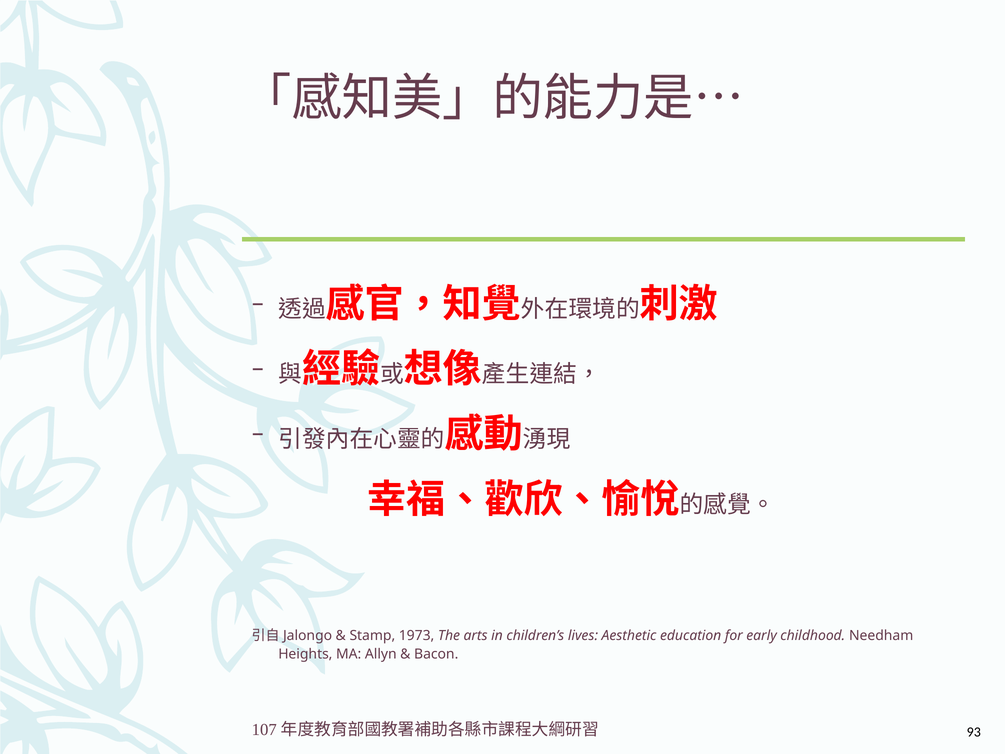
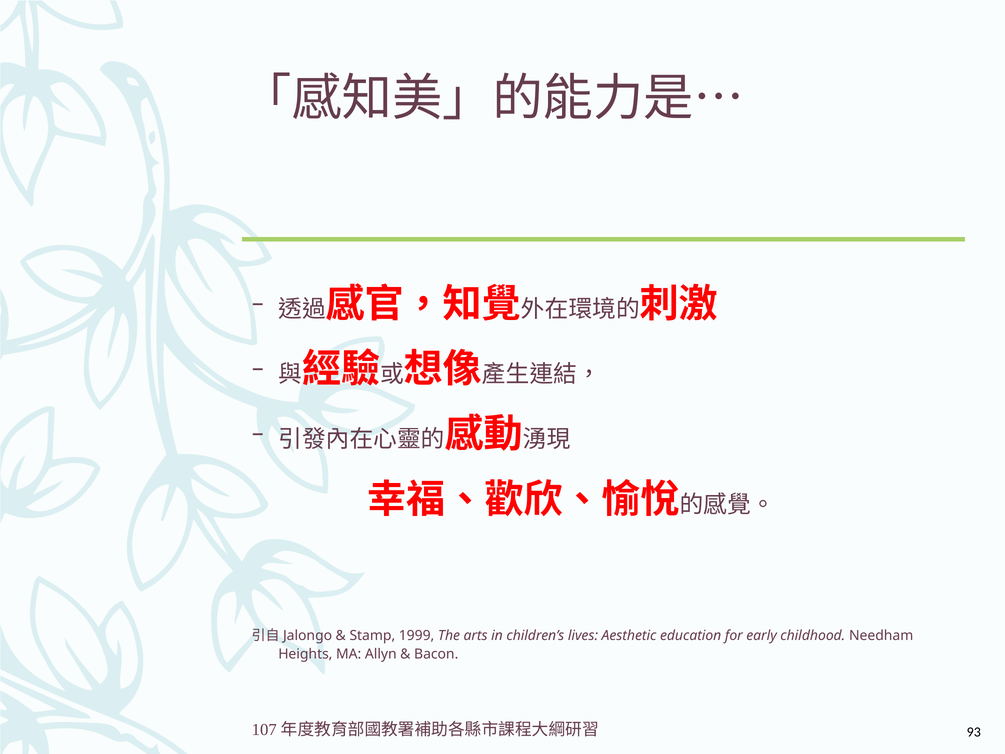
1973: 1973 -> 1999
